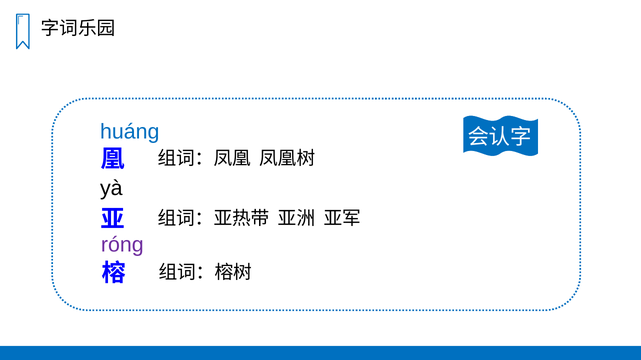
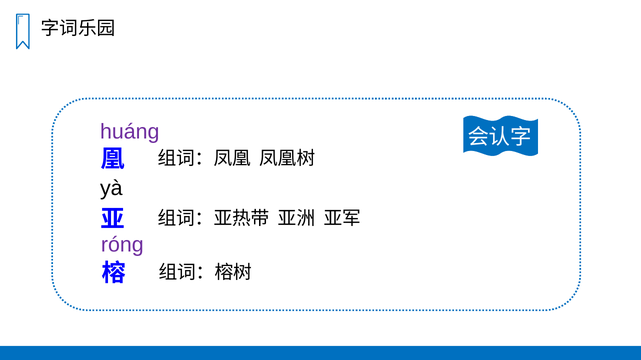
huáng colour: blue -> purple
